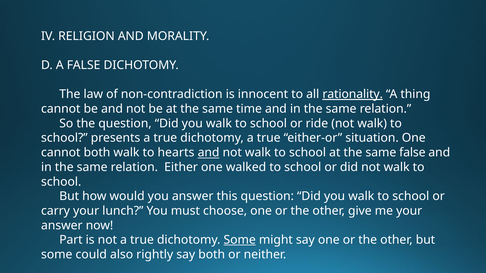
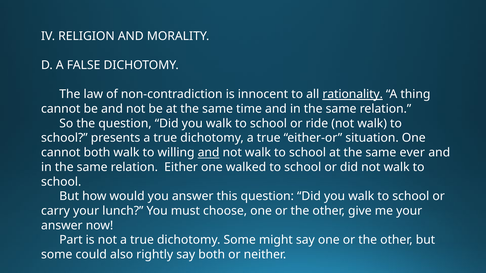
hearts: hearts -> willing
same false: false -> ever
Some at (240, 240) underline: present -> none
